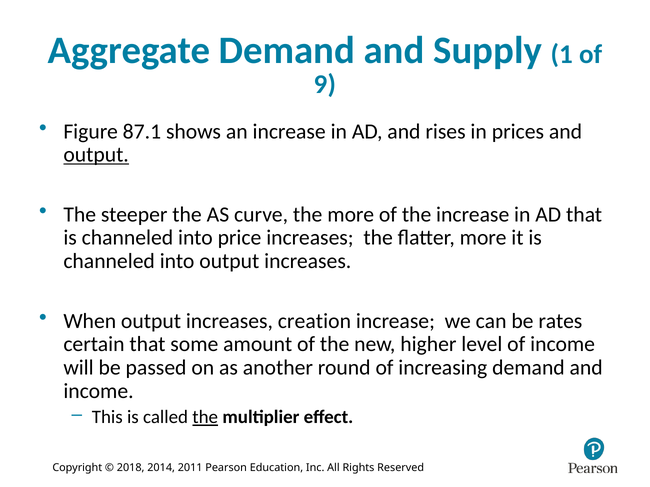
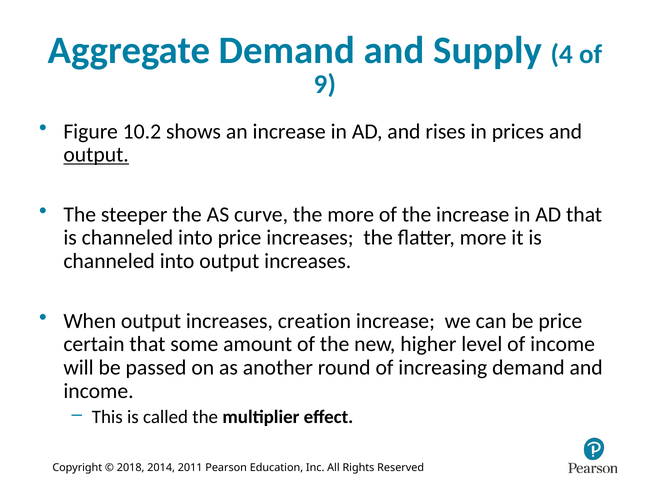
1: 1 -> 4
87.1: 87.1 -> 10.2
be rates: rates -> price
the at (205, 418) underline: present -> none
